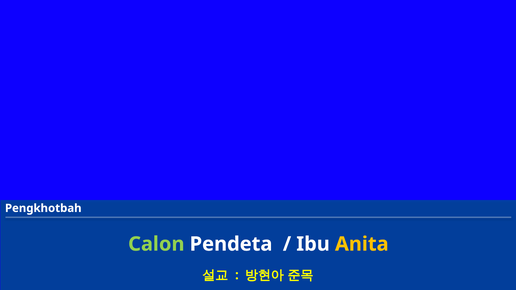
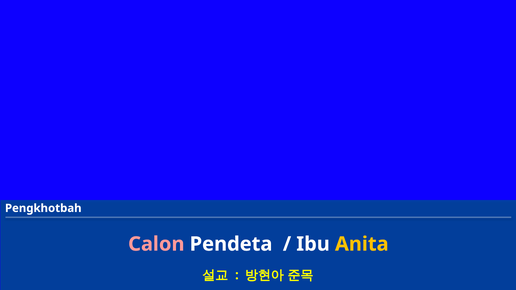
Calon colour: light green -> pink
